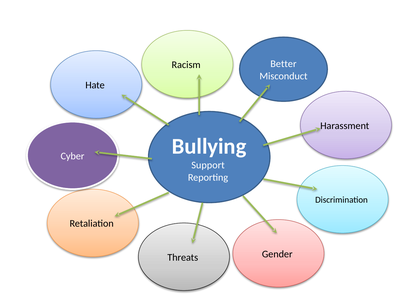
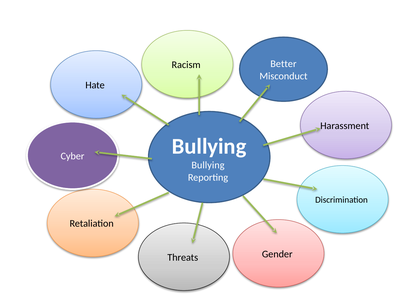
Support at (208, 165): Support -> Bullying
